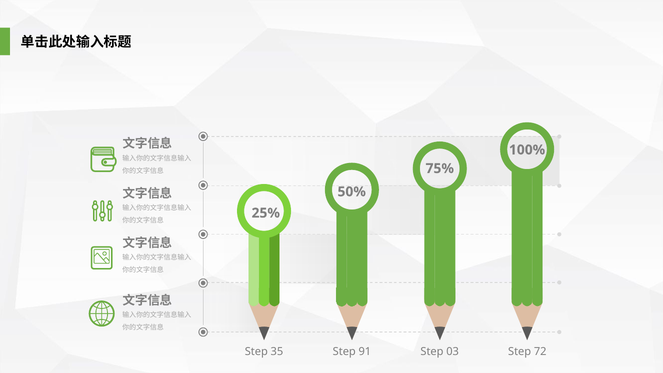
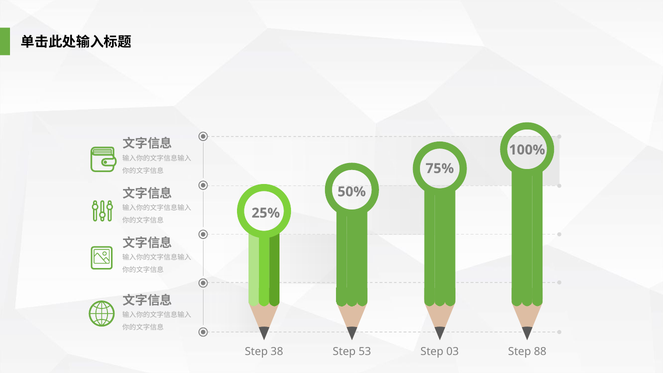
35: 35 -> 38
91: 91 -> 53
72: 72 -> 88
